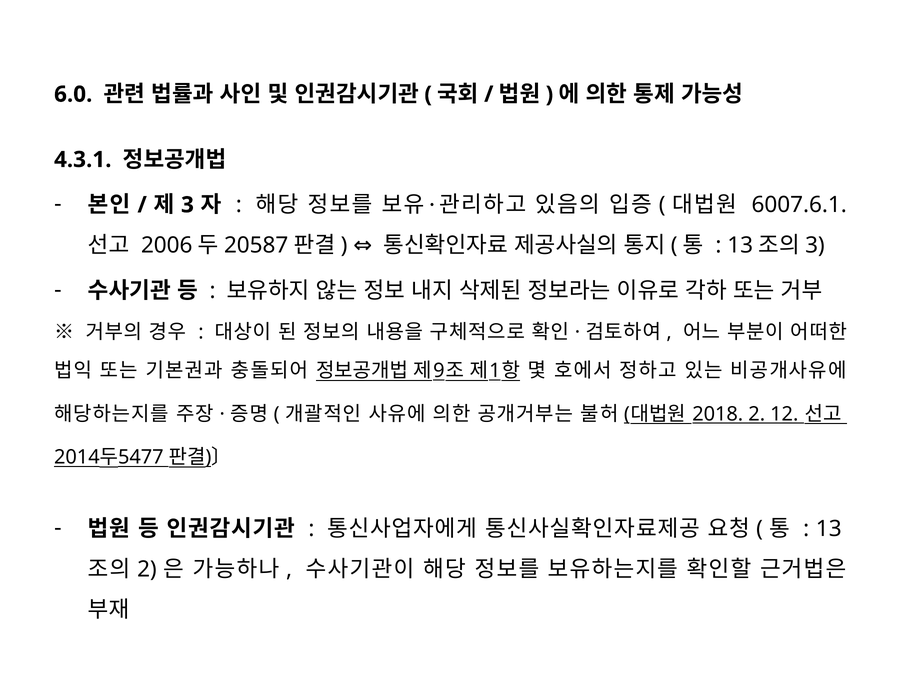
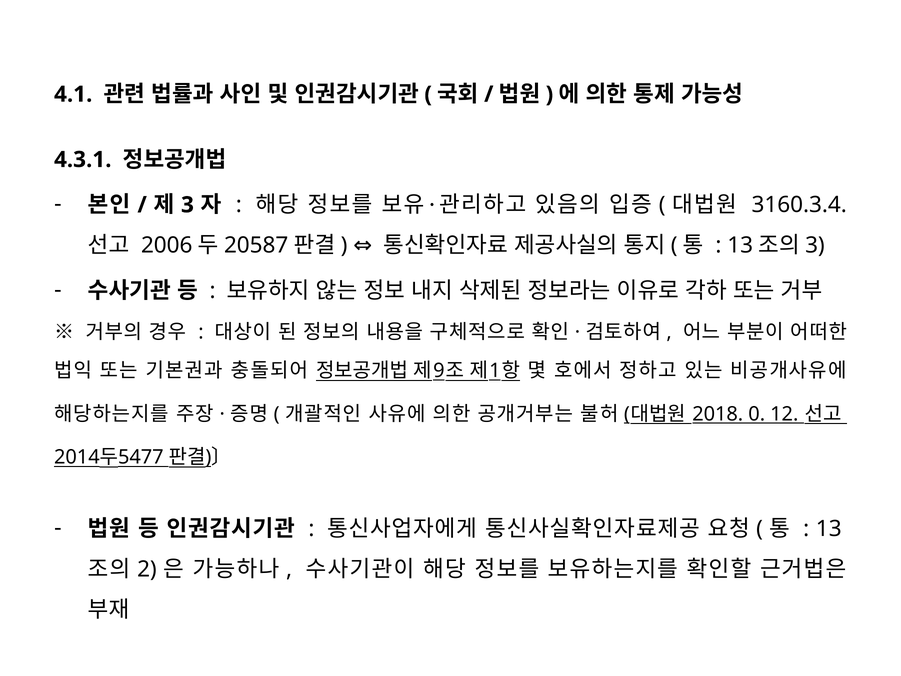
6.0: 6.0 -> 4.1
6007.6.1: 6007.6.1 -> 3160.3.4
2018 2: 2 -> 0
